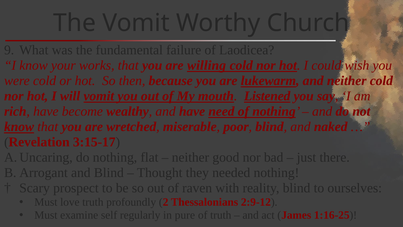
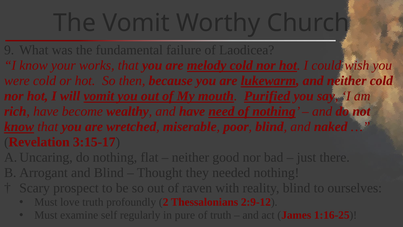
willing: willing -> melody
Listened: Listened -> Purified
